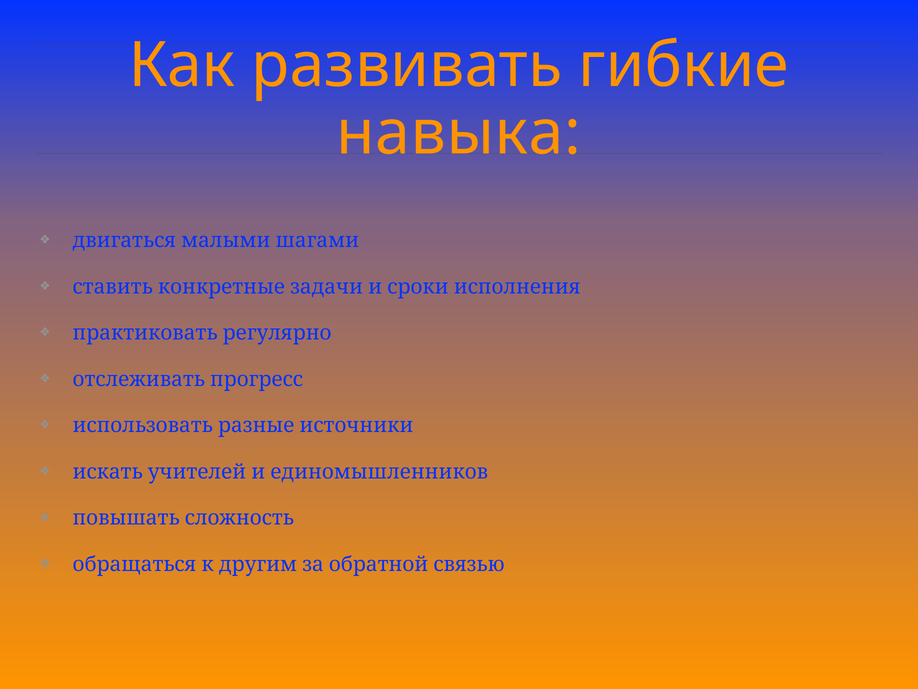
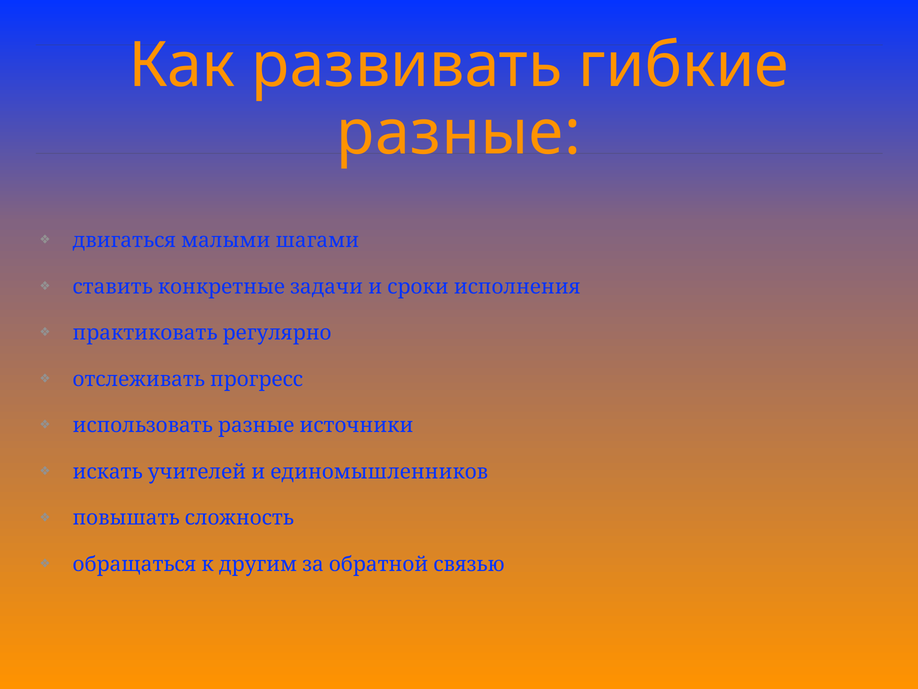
навыка at (459, 133): навыка -> разные
